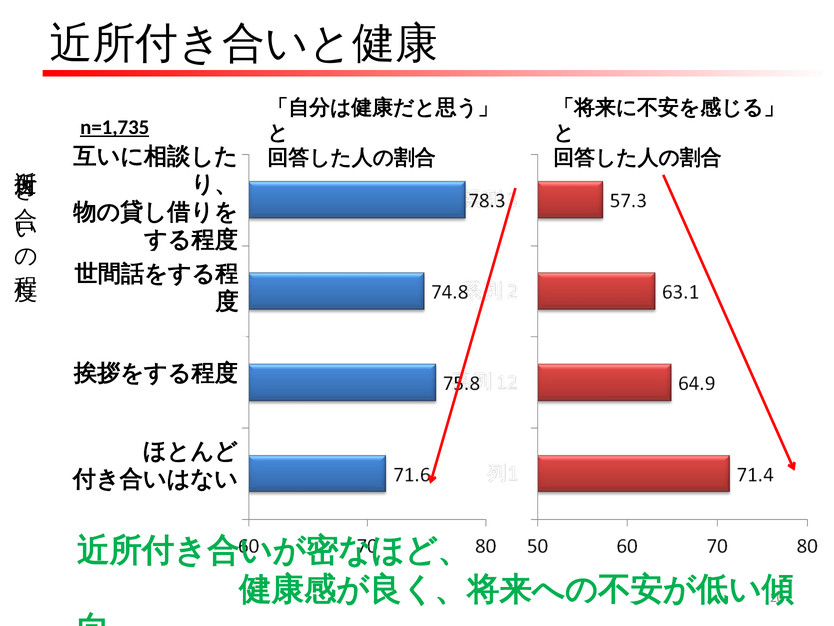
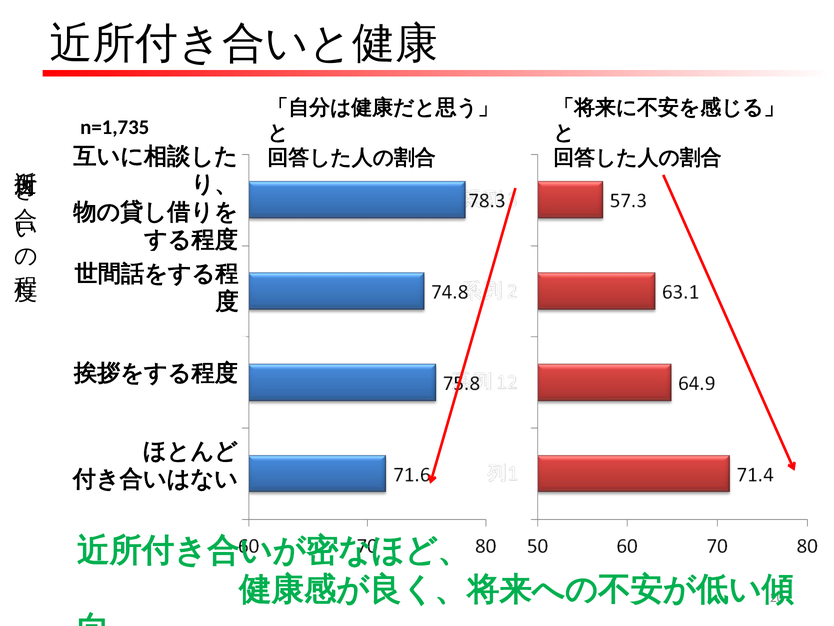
n=1,735 underline: present -> none
